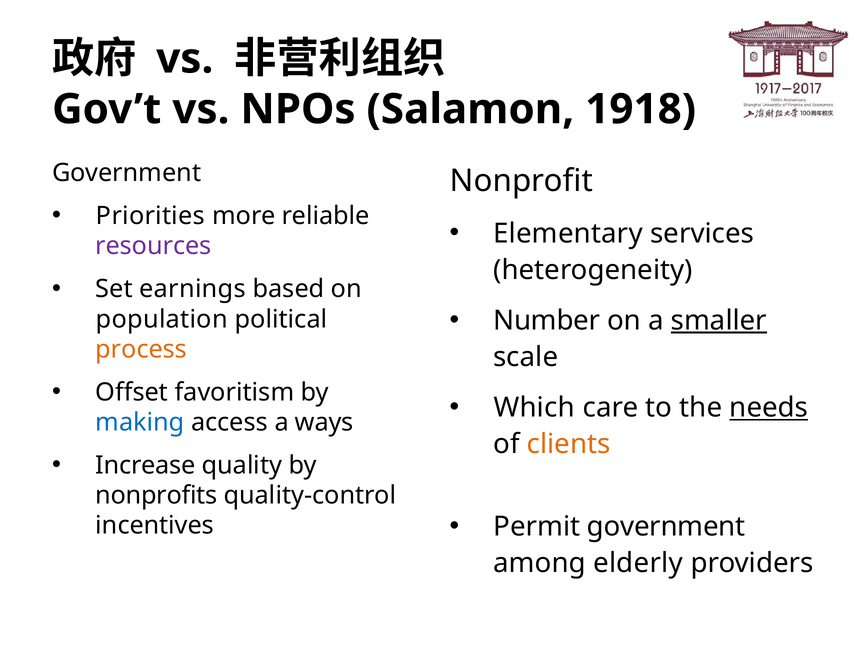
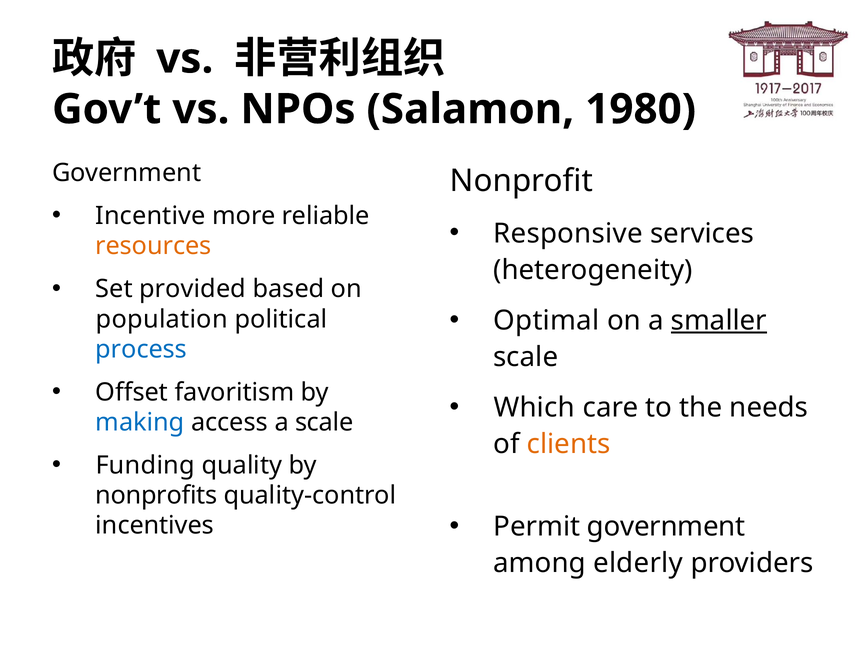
1918: 1918 -> 1980
Priorities: Priorities -> Incentive
Elementary: Elementary -> Responsive
resources colour: purple -> orange
earnings: earnings -> provided
Number: Number -> Optimal
process colour: orange -> blue
needs underline: present -> none
a ways: ways -> scale
Increase: Increase -> Funding
